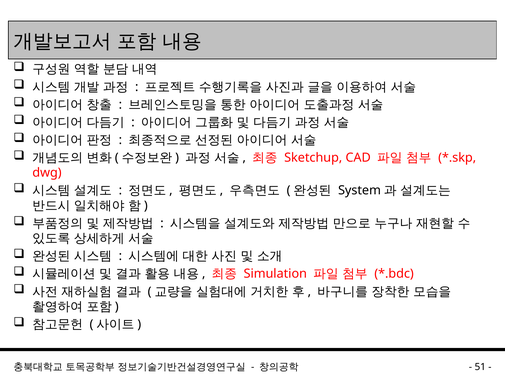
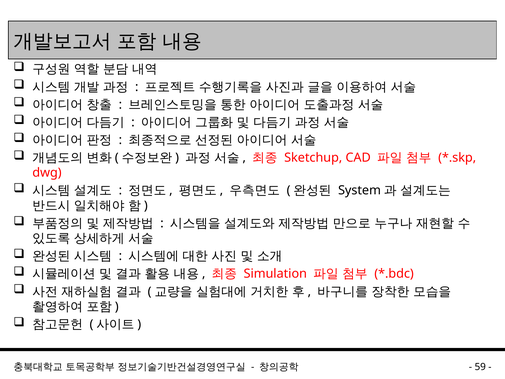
51: 51 -> 59
